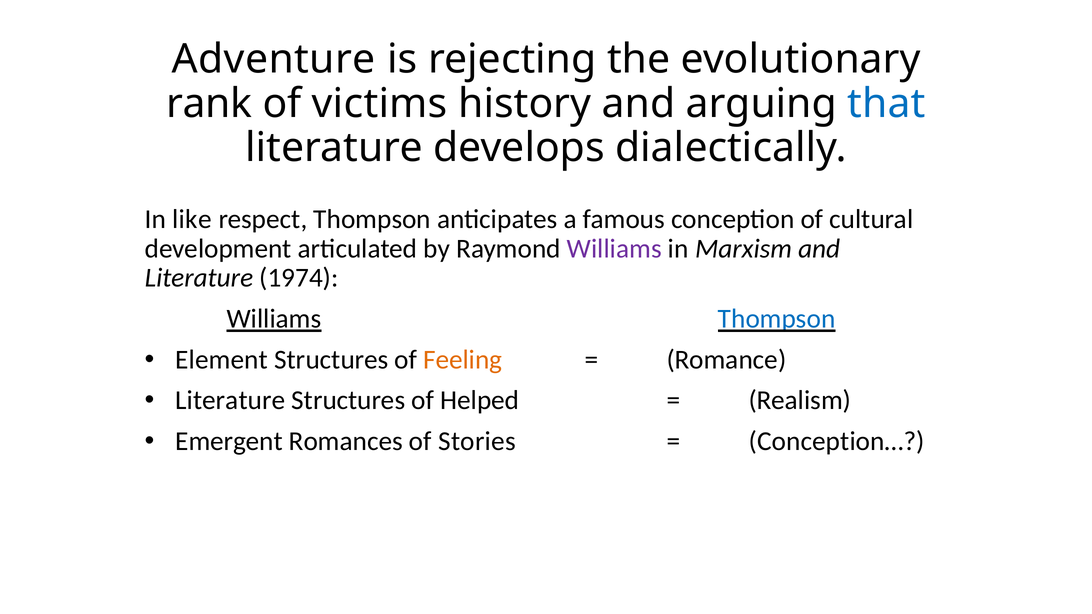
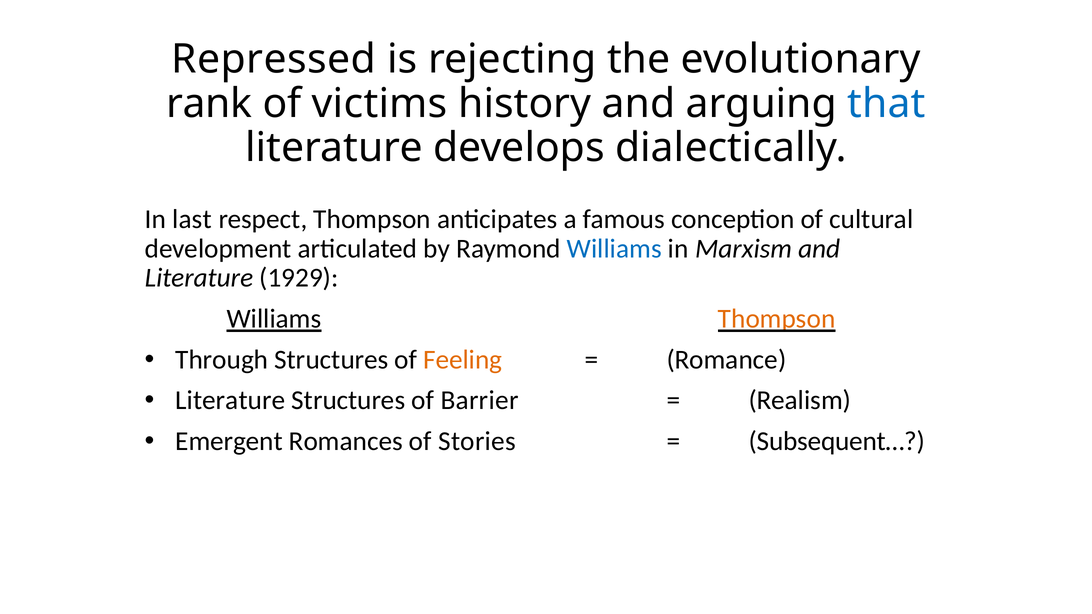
Adventure: Adventure -> Repressed
like: like -> last
Williams at (614, 249) colour: purple -> blue
1974: 1974 -> 1929
Thompson at (777, 319) colour: blue -> orange
Element: Element -> Through
Helped: Helped -> Barrier
Conception…: Conception… -> Subsequent…
